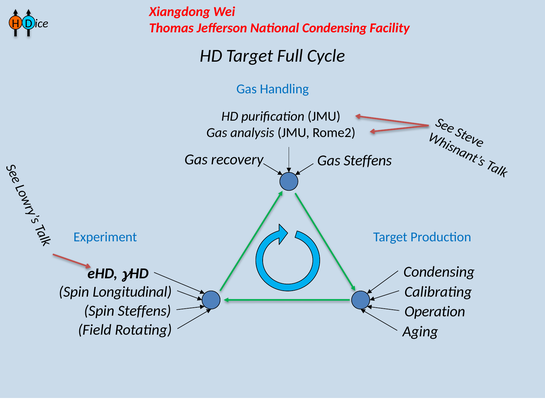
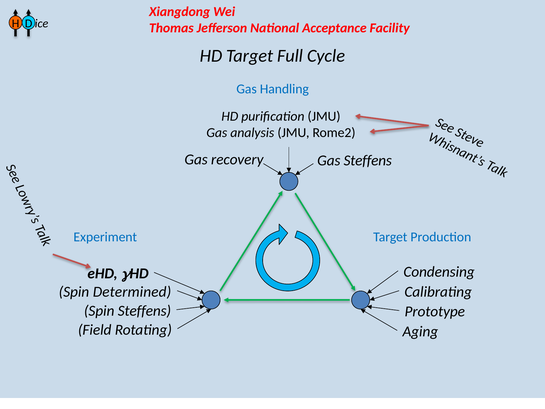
National Condensing: Condensing -> Acceptance
Longitudinal: Longitudinal -> Determined
Operation: Operation -> Prototype
